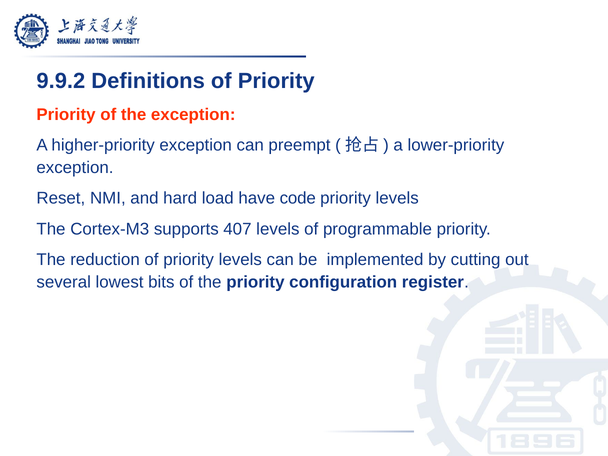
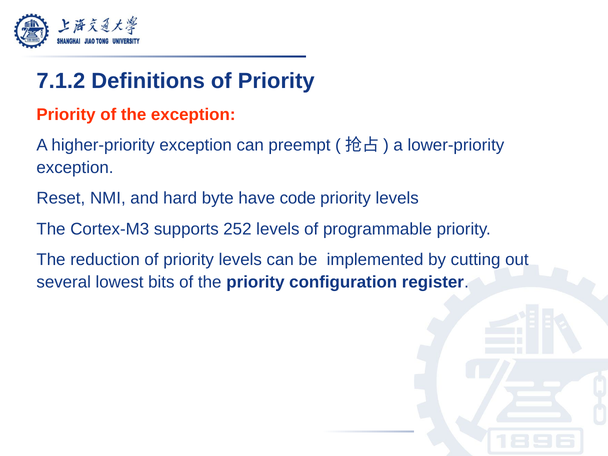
9.9.2: 9.9.2 -> 7.1.2
load: load -> byte
407: 407 -> 252
